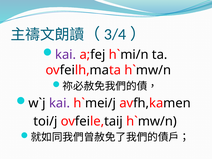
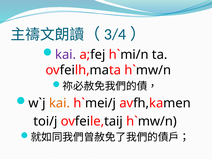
kai at (60, 103) colour: purple -> orange
